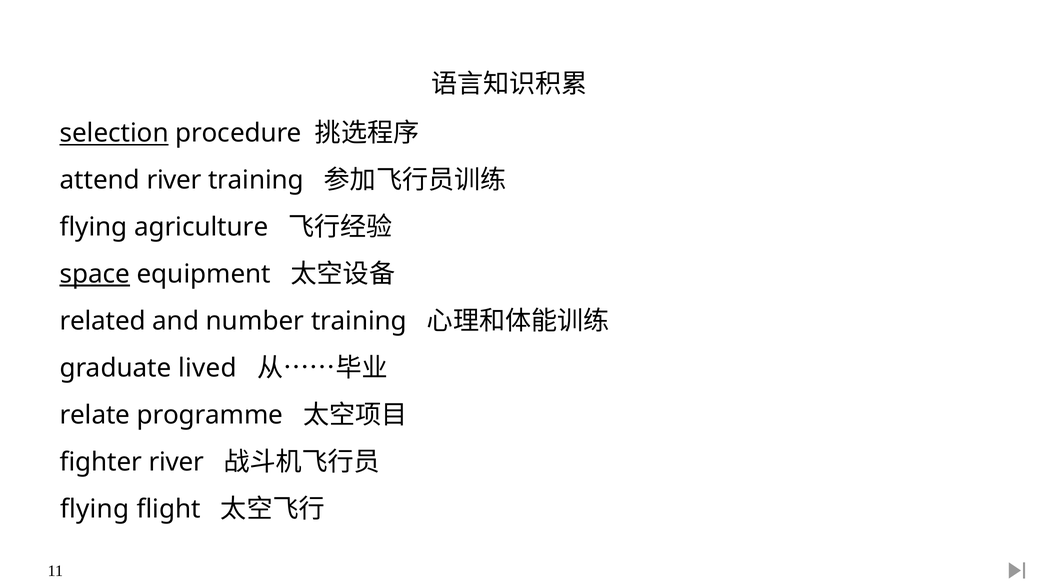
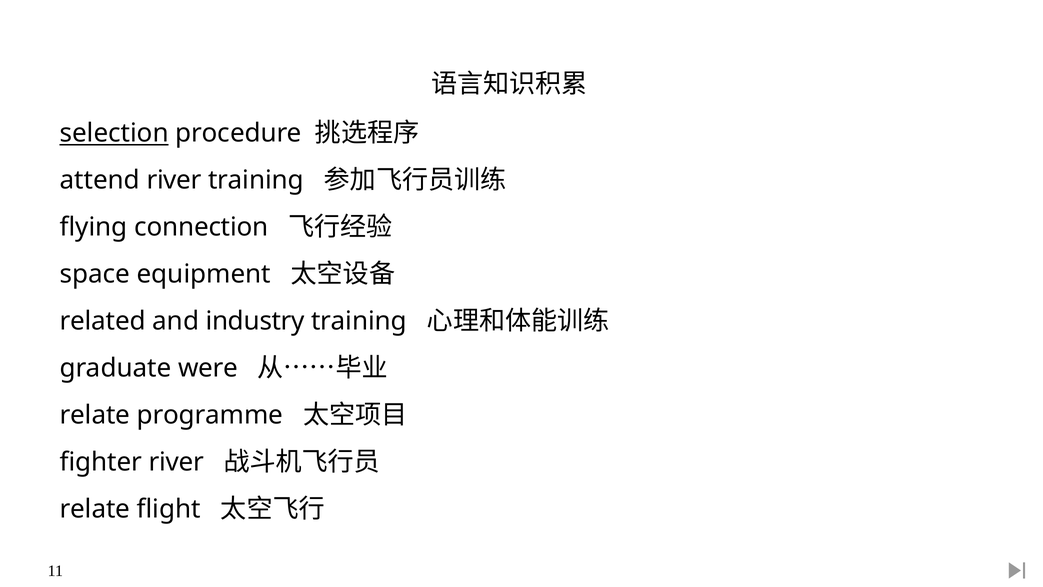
agriculture: agriculture -> connection
space underline: present -> none
number: number -> industry
lived: lived -> were
flying at (95, 509): flying -> relate
